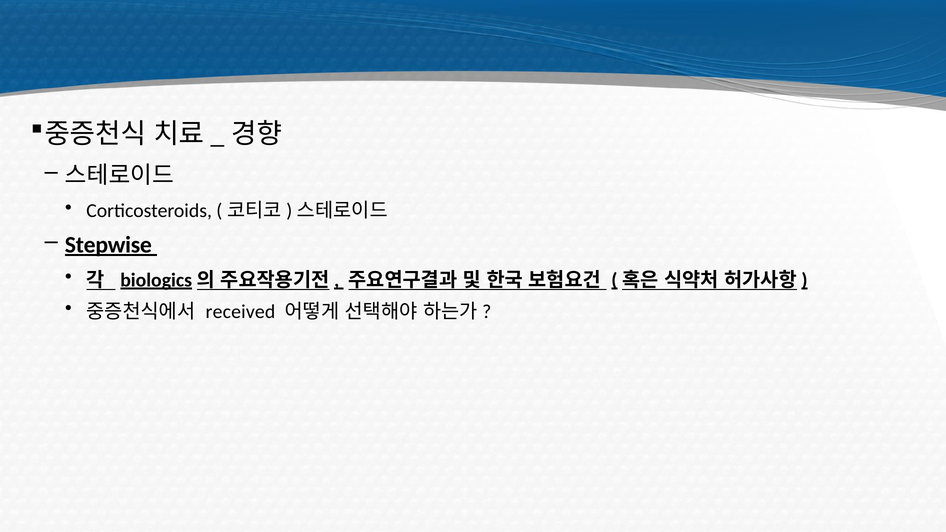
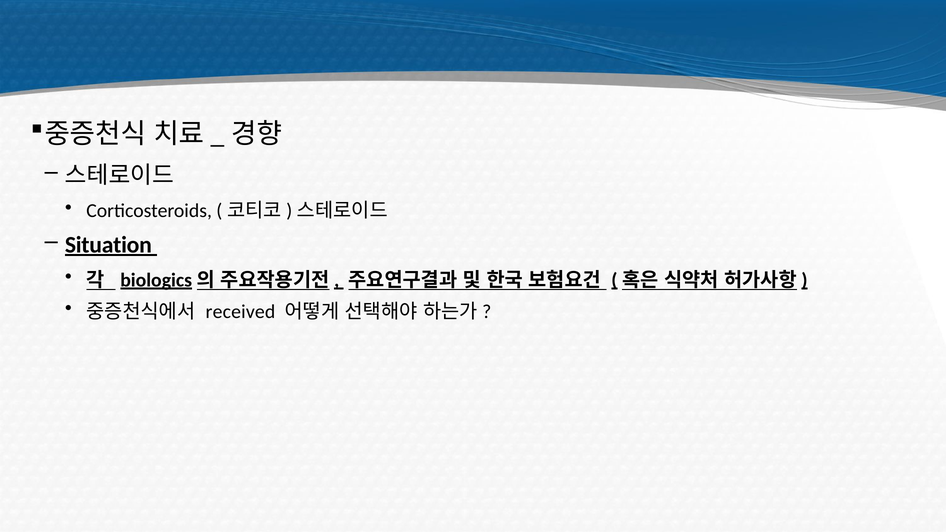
Stepwise: Stepwise -> Situation
